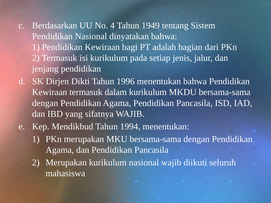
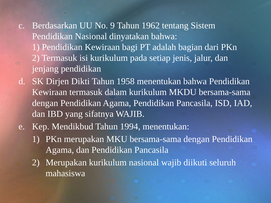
4: 4 -> 9
1949: 1949 -> 1962
1996: 1996 -> 1958
